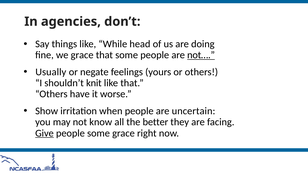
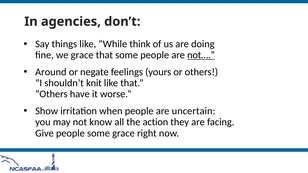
head: head -> think
Usually: Usually -> Around
better: better -> action
Give underline: present -> none
